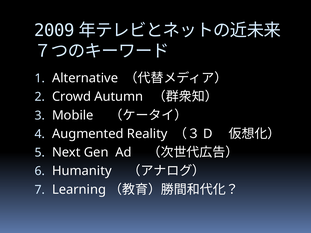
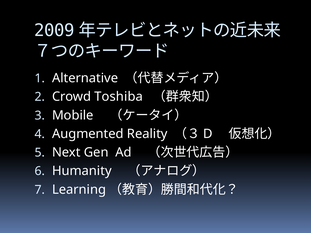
Autumn: Autumn -> Toshiba
